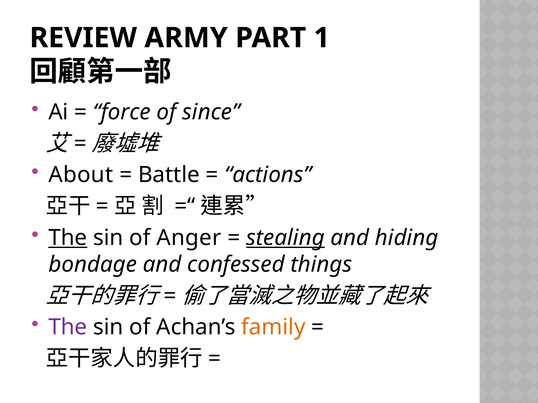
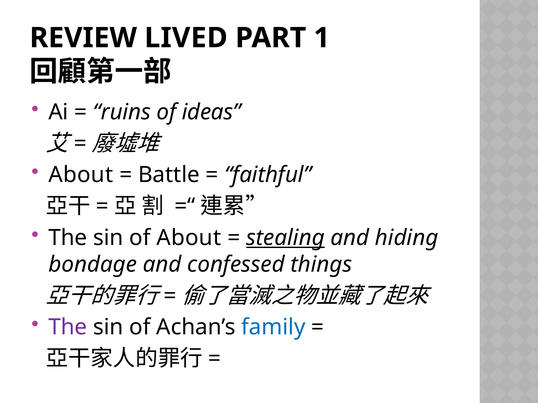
ARMY: ARMY -> LIVED
force: force -> ruins
since: since -> ideas
actions: actions -> faithful
The at (68, 238) underline: present -> none
of Anger: Anger -> About
family colour: orange -> blue
